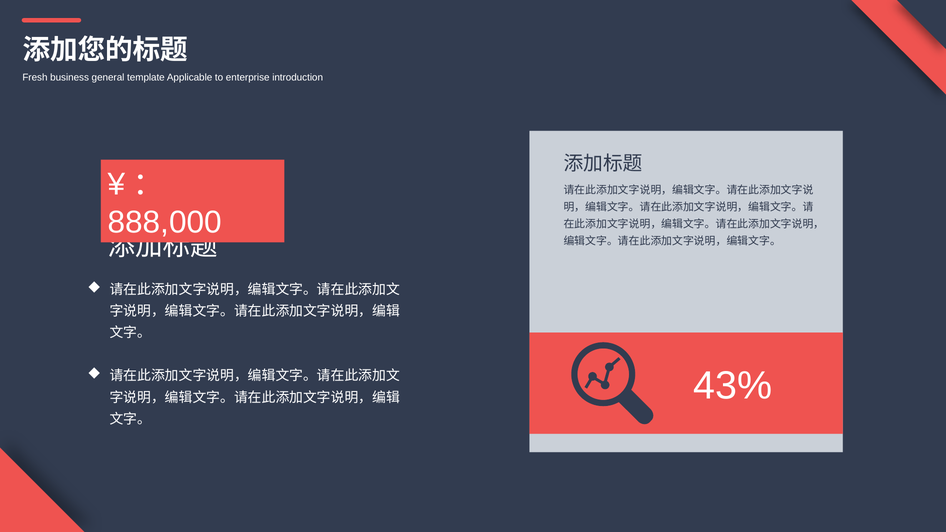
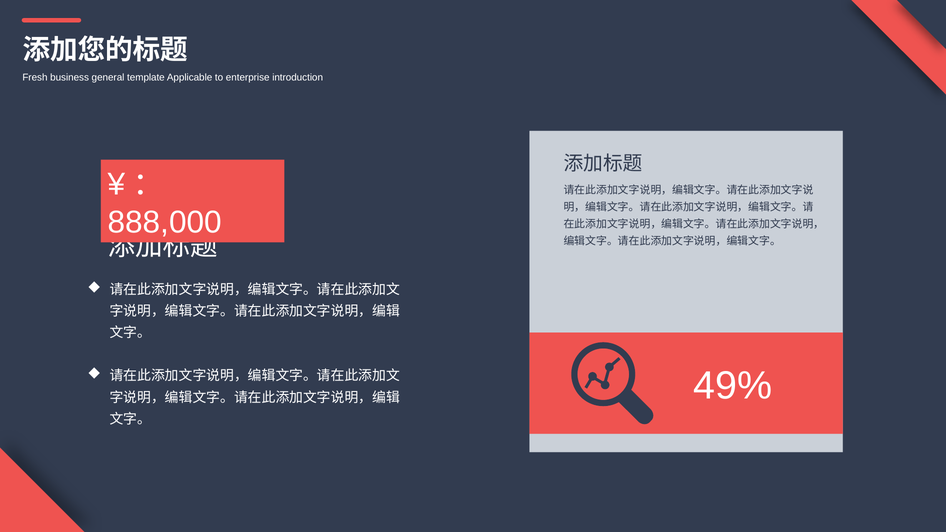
43%: 43% -> 49%
